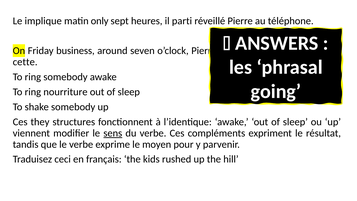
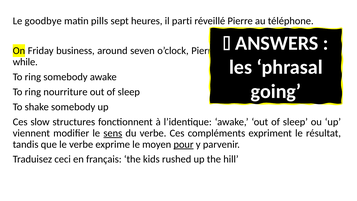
implique: implique -> goodbye
only: only -> pills
cette: cette -> while
they: they -> slow
pour underline: none -> present
